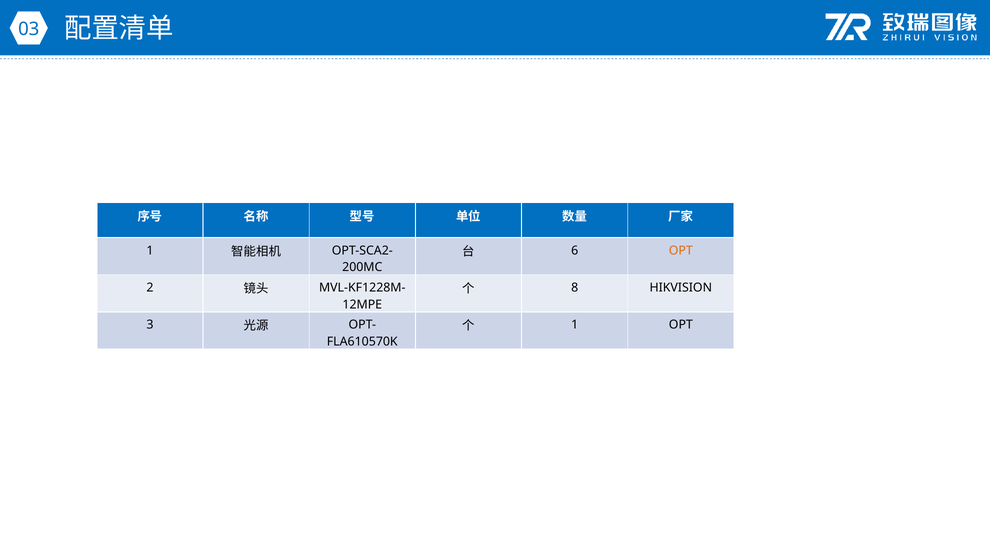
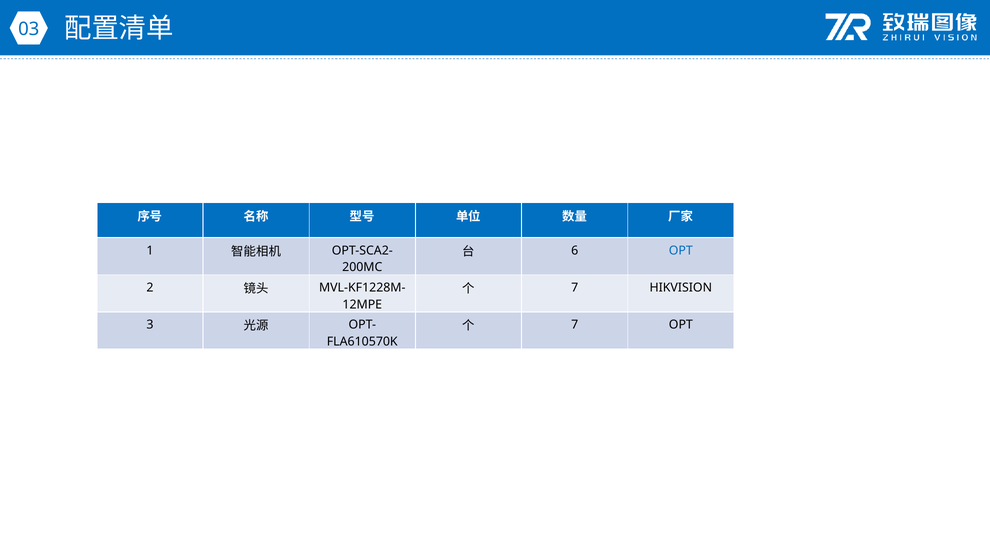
OPT at (681, 250) colour: orange -> blue
8 at (575, 288): 8 -> 7
1 at (575, 325): 1 -> 7
